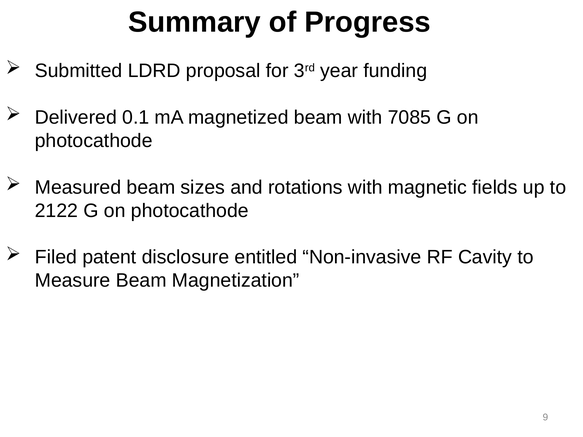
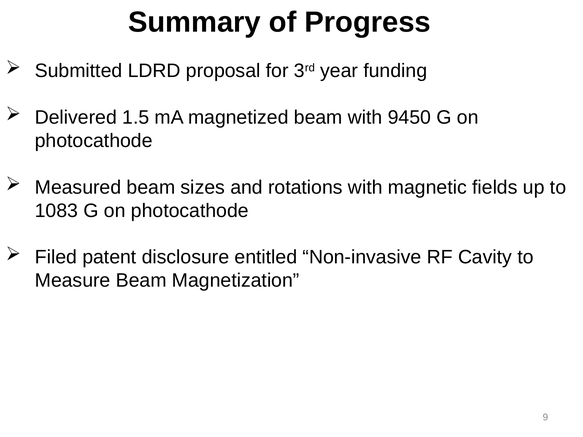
0.1: 0.1 -> 1.5
7085: 7085 -> 9450
2122: 2122 -> 1083
